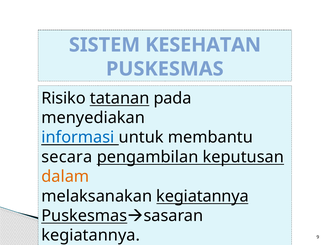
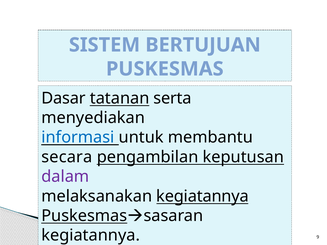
KESEHATAN: KESEHATAN -> BERTUJUAN
Risiko: Risiko -> Dasar
pada: pada -> serta
dalam colour: orange -> purple
